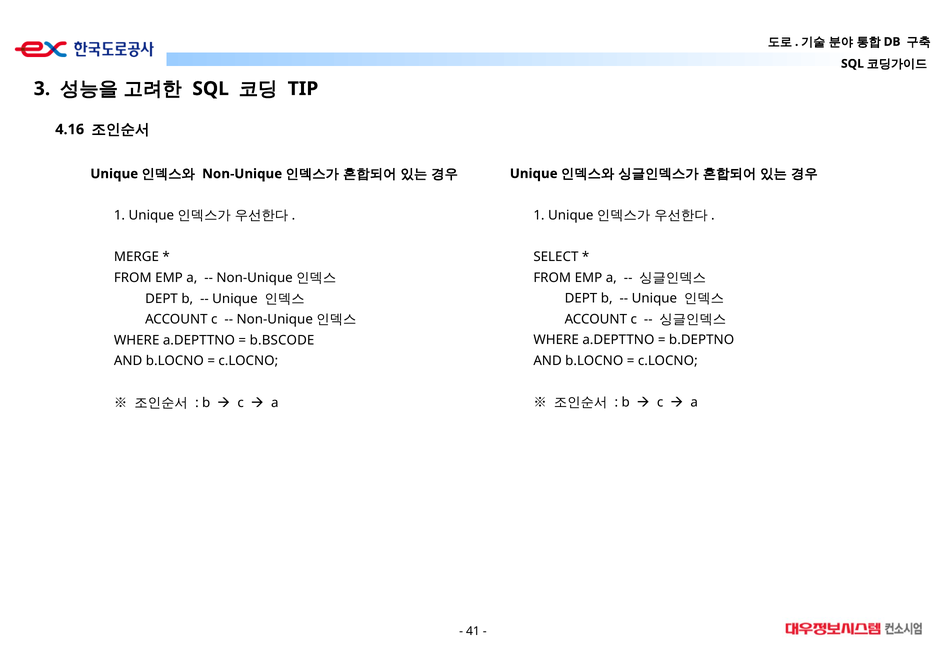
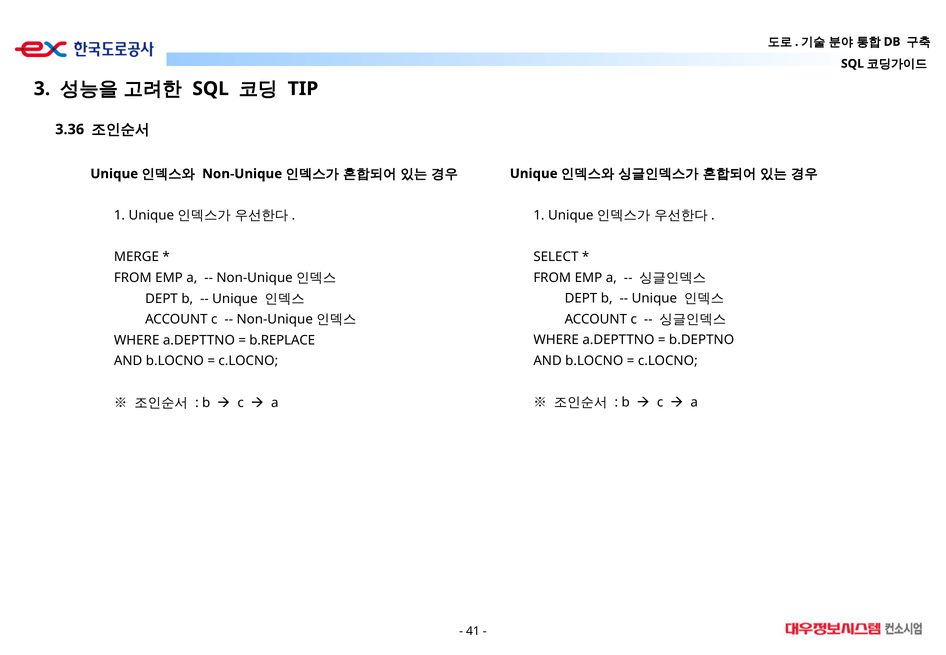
4.16: 4.16 -> 3.36
b.BSCODE: b.BSCODE -> b.REPLACE
